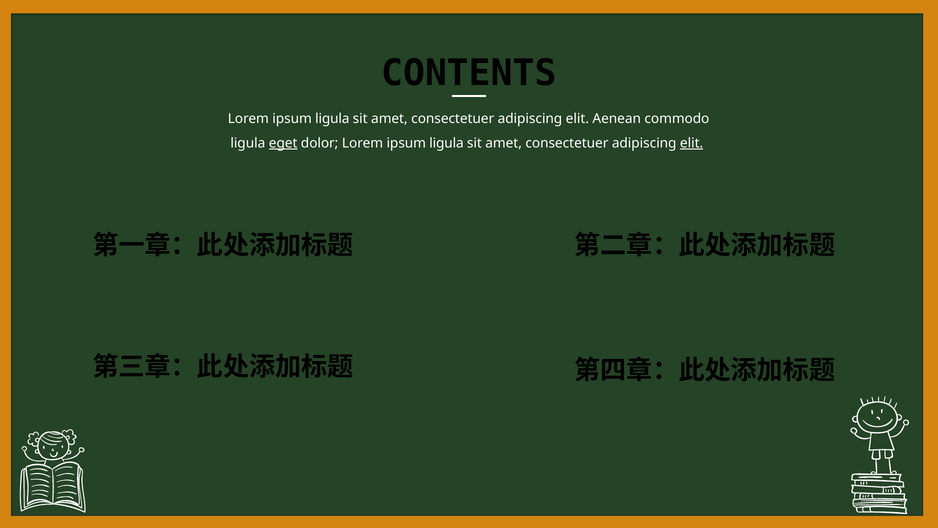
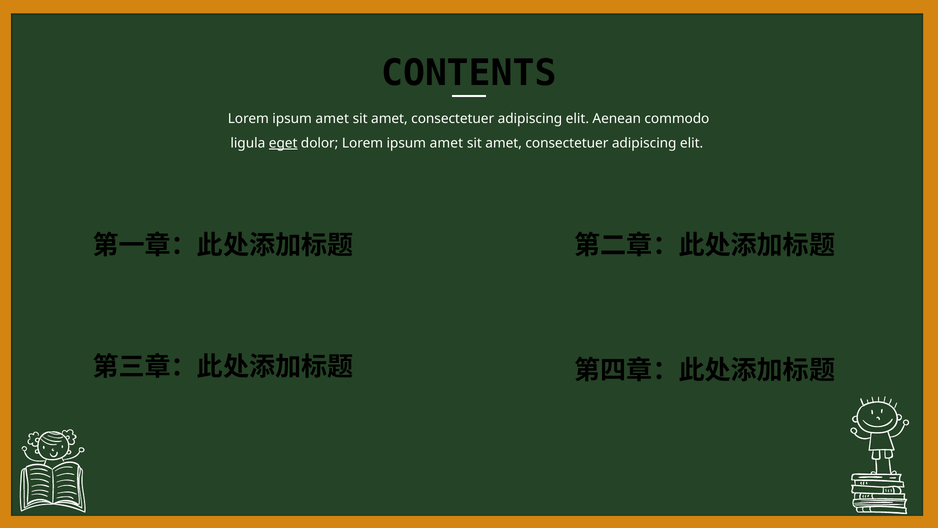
ligula at (332, 119): ligula -> amet
dolor Lorem ipsum ligula: ligula -> amet
elit at (692, 143) underline: present -> none
